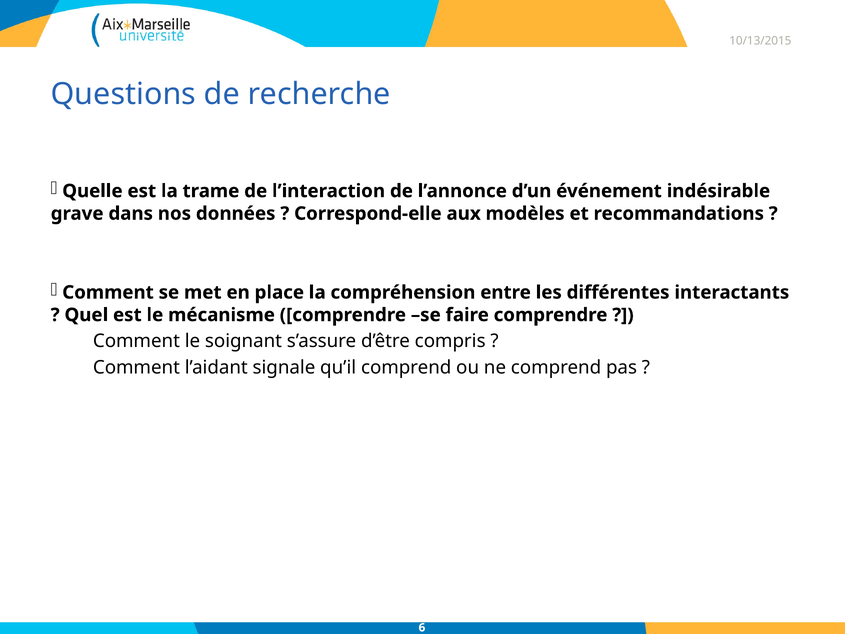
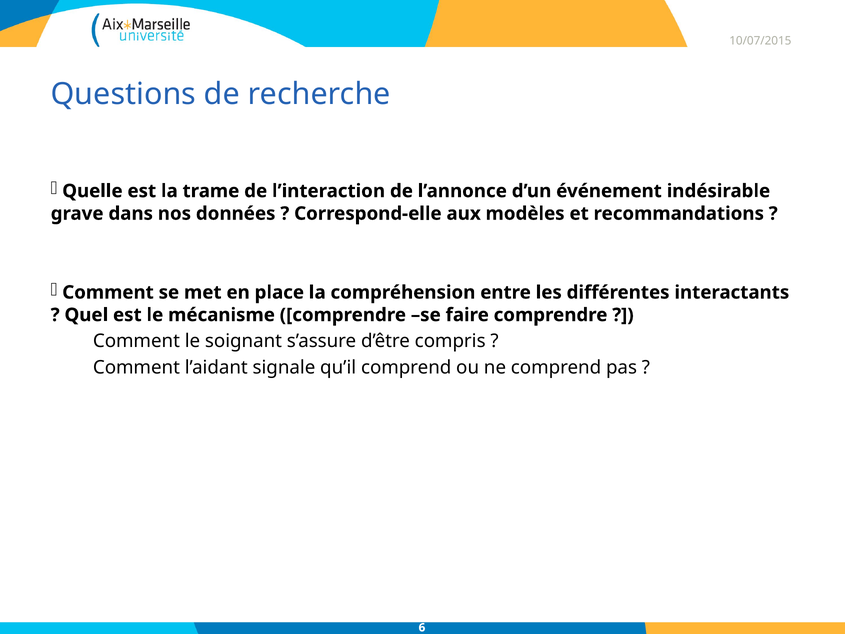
10/13/2015: 10/13/2015 -> 10/07/2015
